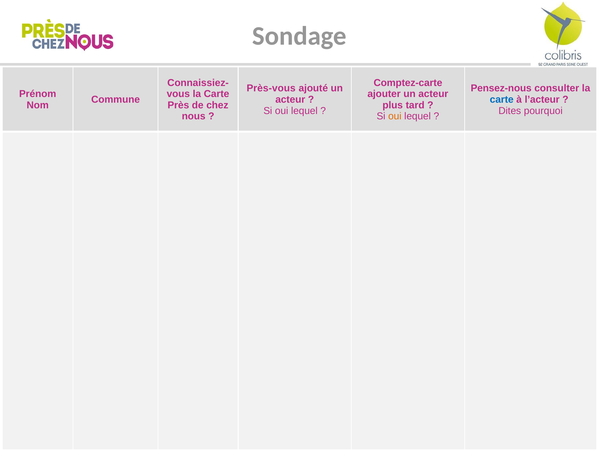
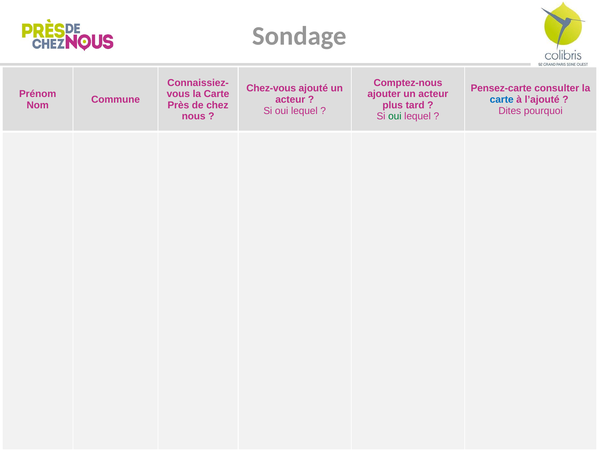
Comptez-carte: Comptez-carte -> Comptez-nous
Près-vous: Près-vous -> Chez-vous
Pensez-nous: Pensez-nous -> Pensez-carte
l’acteur: l’acteur -> l’ajouté
oui at (395, 116) colour: orange -> green
